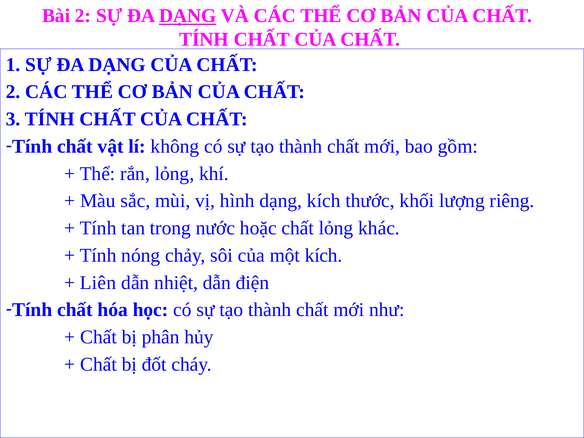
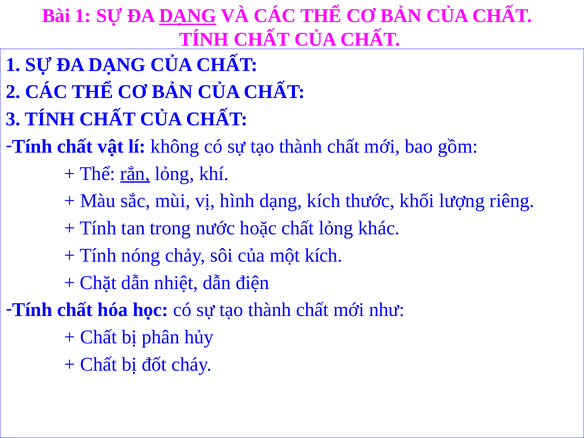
Bài 2: 2 -> 1
rắn underline: none -> present
Liên: Liên -> Chặt
